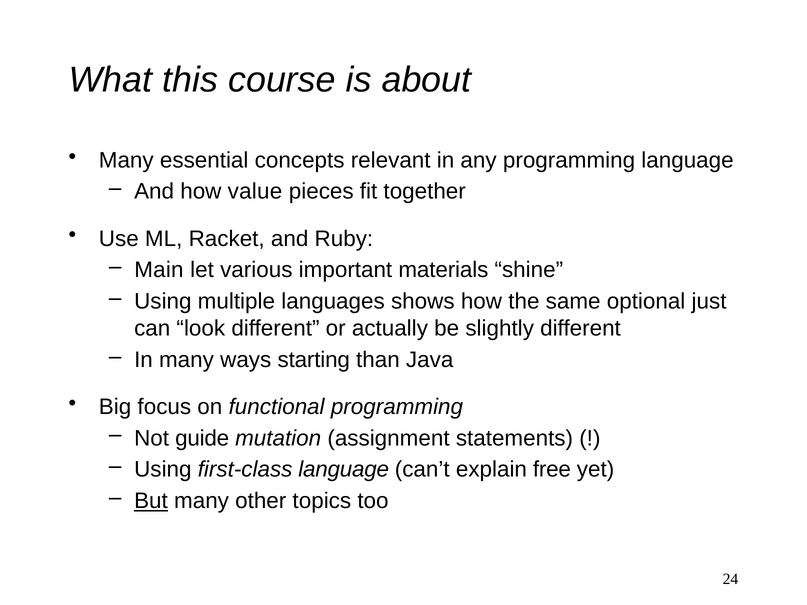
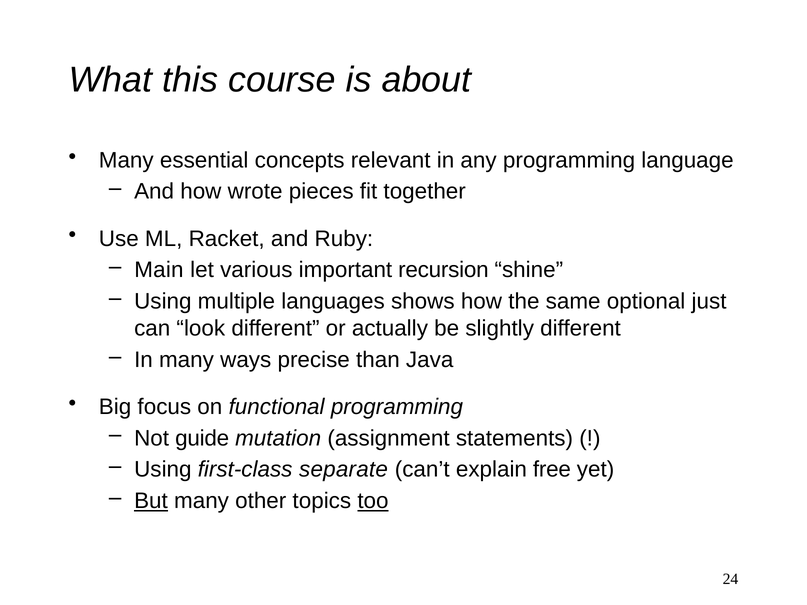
value: value -> wrote
materials: materials -> recursion
starting: starting -> precise
first-class language: language -> separate
too underline: none -> present
